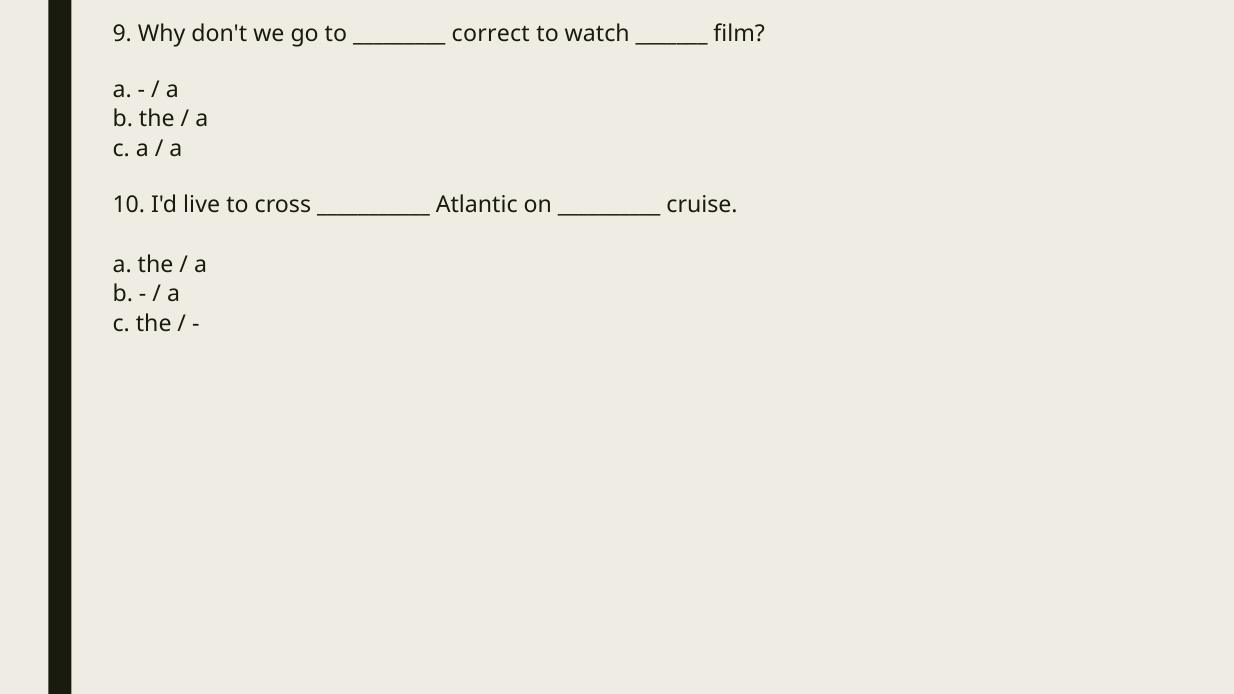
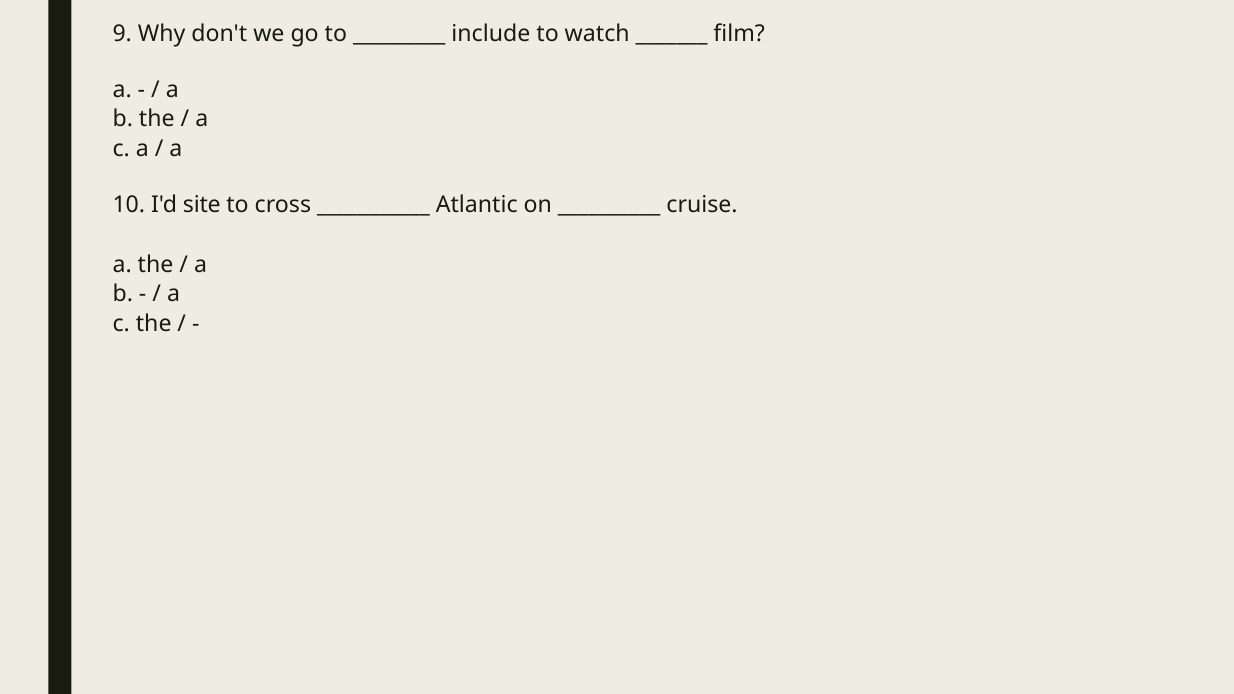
correct: correct -> include
live: live -> site
